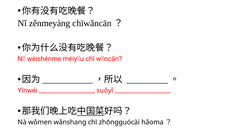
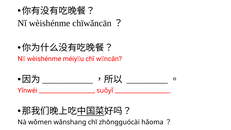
zěnmeyàng at (50, 23): zěnmeyàng -> wèishénme
